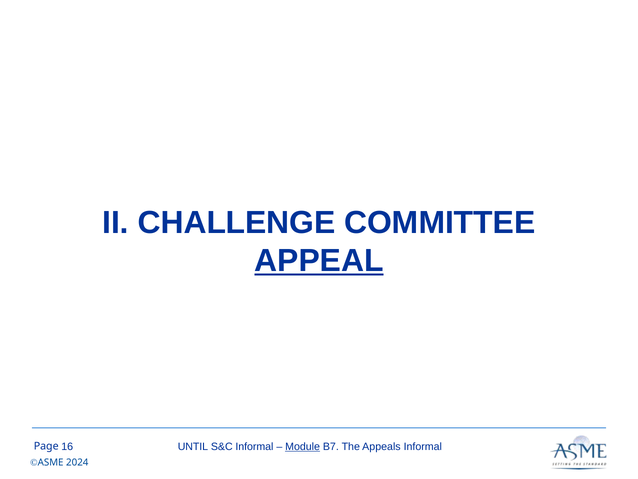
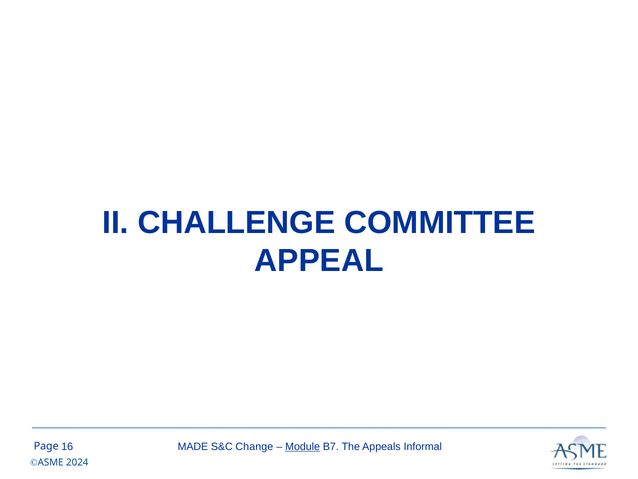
APPEAL underline: present -> none
UNTIL: UNTIL -> MADE
S&C Informal: Informal -> Change
